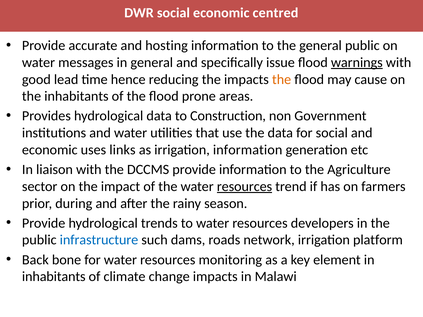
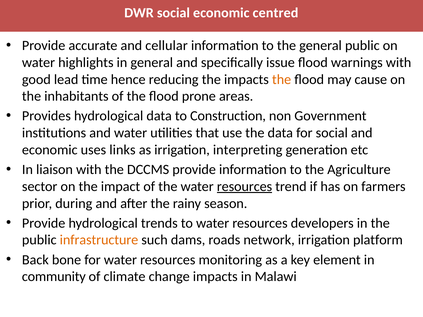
hosting: hosting -> cellular
messages: messages -> highlights
warnings underline: present -> none
irrigation information: information -> interpreting
infrastructure colour: blue -> orange
inhabitants at (54, 277): inhabitants -> community
